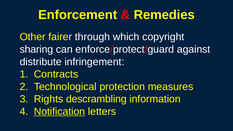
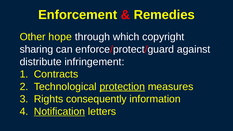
fairer: fairer -> hope
protection underline: none -> present
descrambling: descrambling -> consequently
